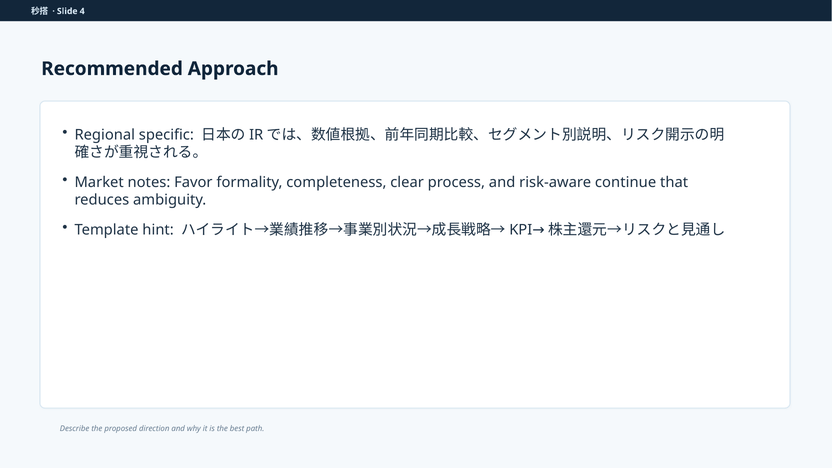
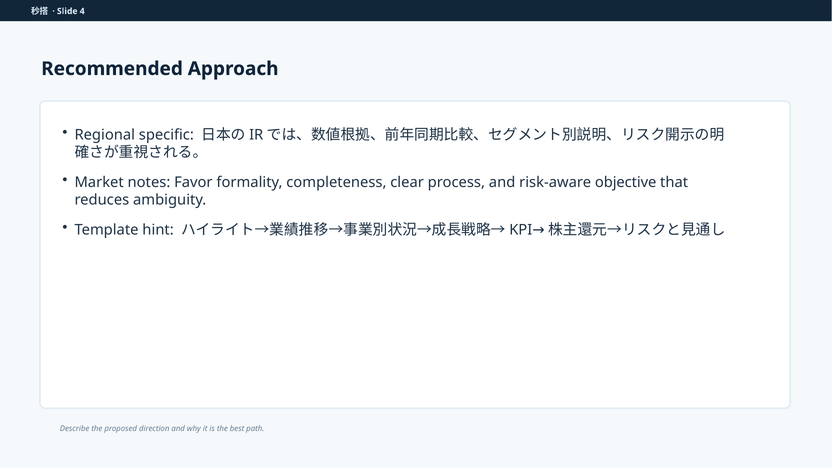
continue: continue -> objective
